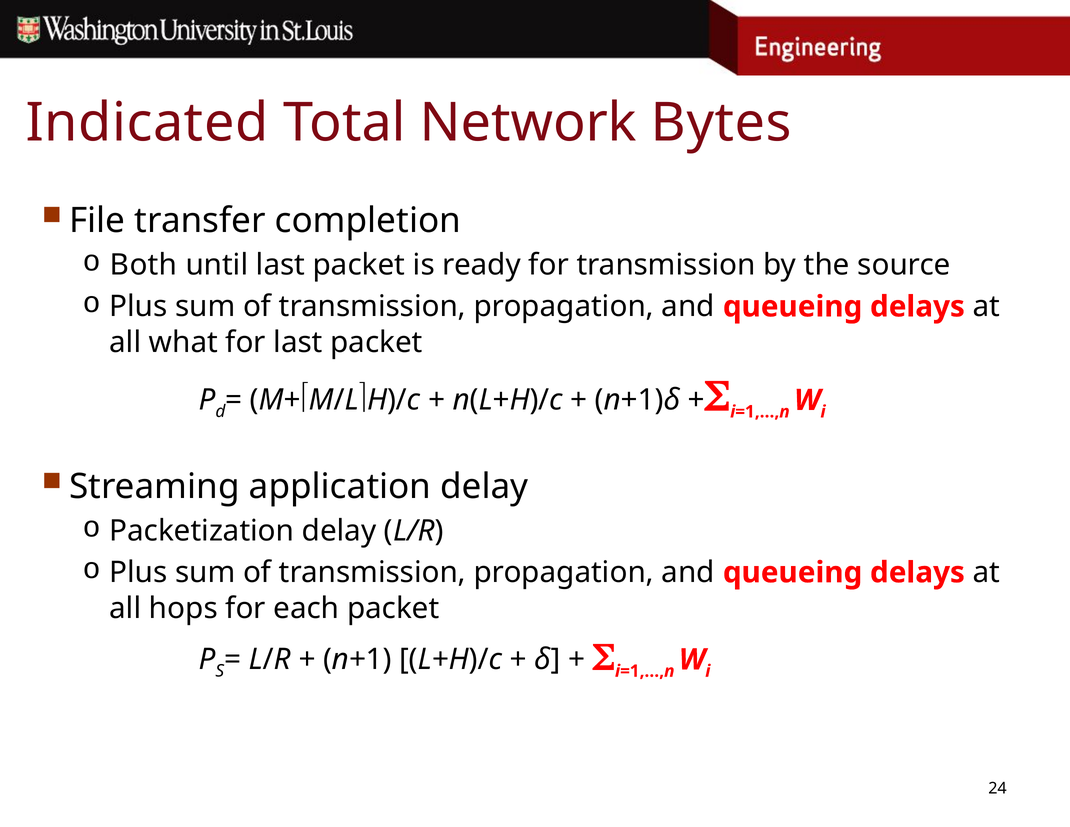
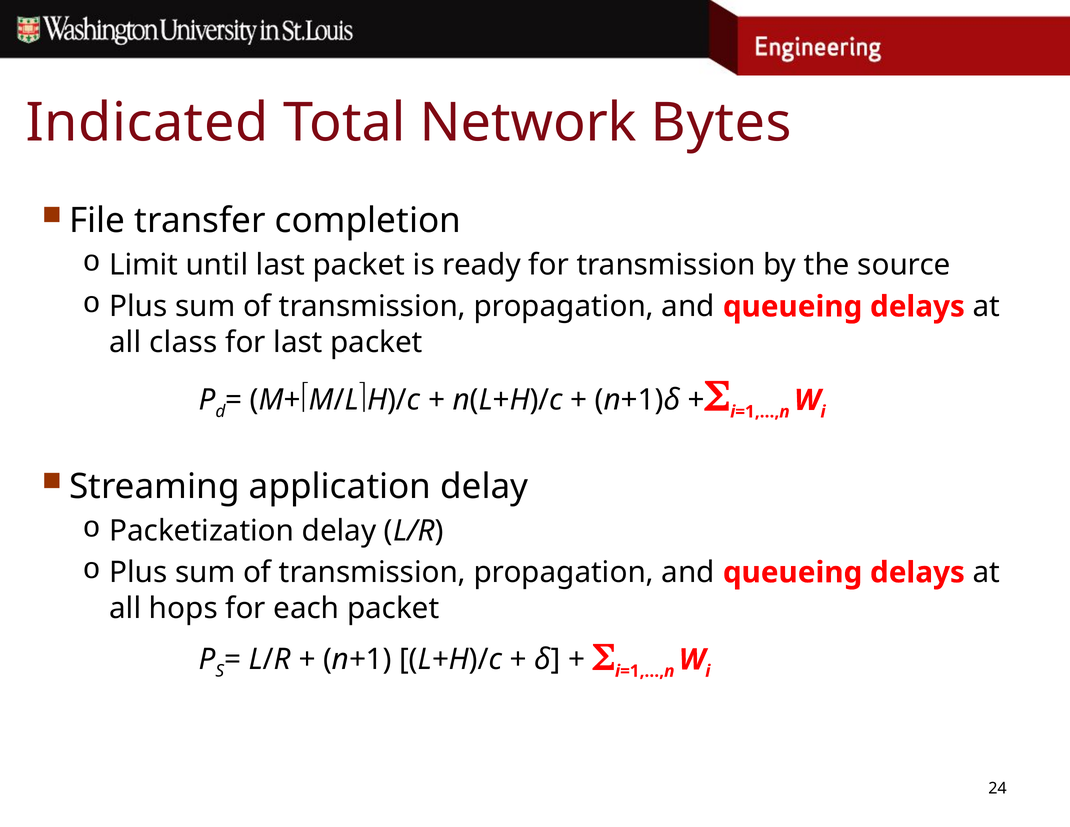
Both: Both -> Limit
what: what -> class
